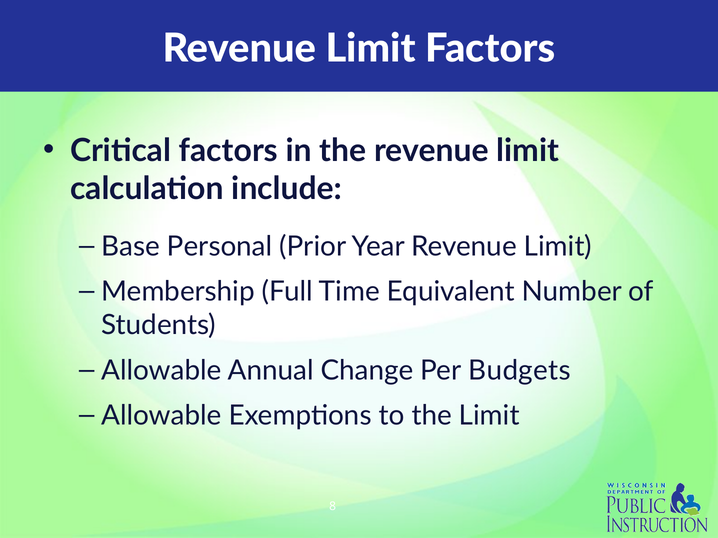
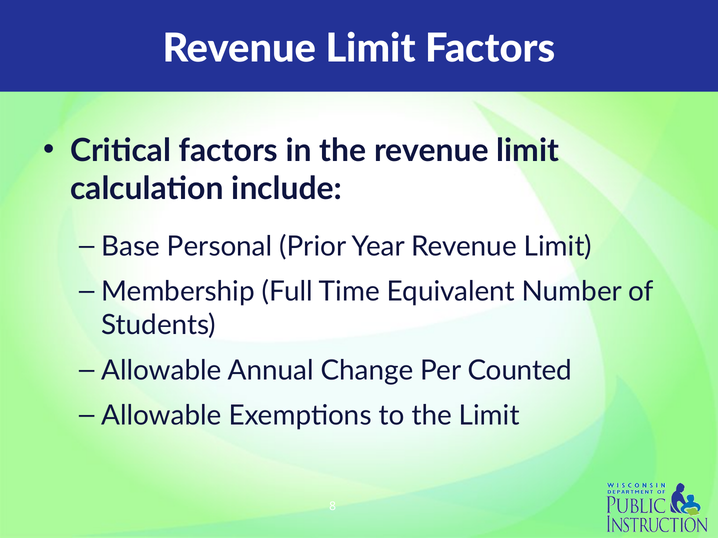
Budgets: Budgets -> Counted
